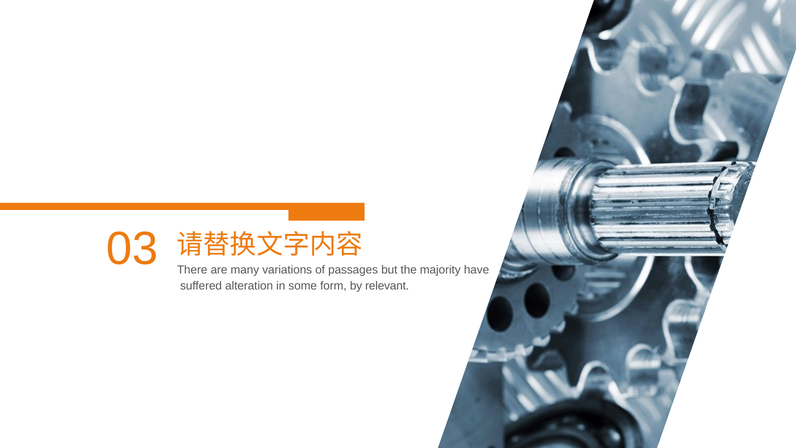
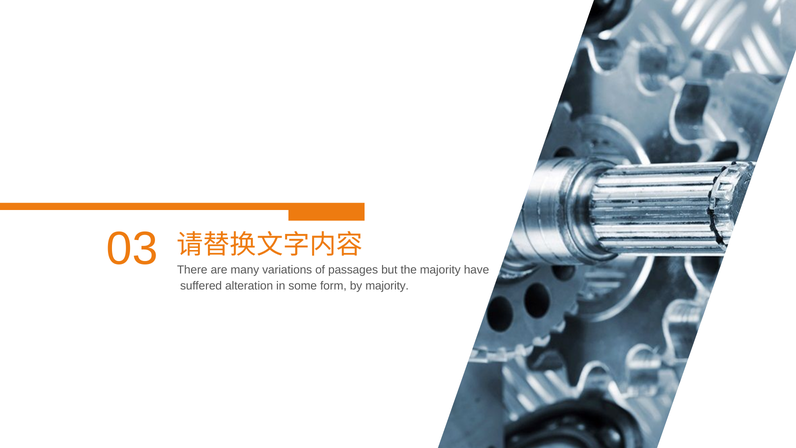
by relevant: relevant -> majority
